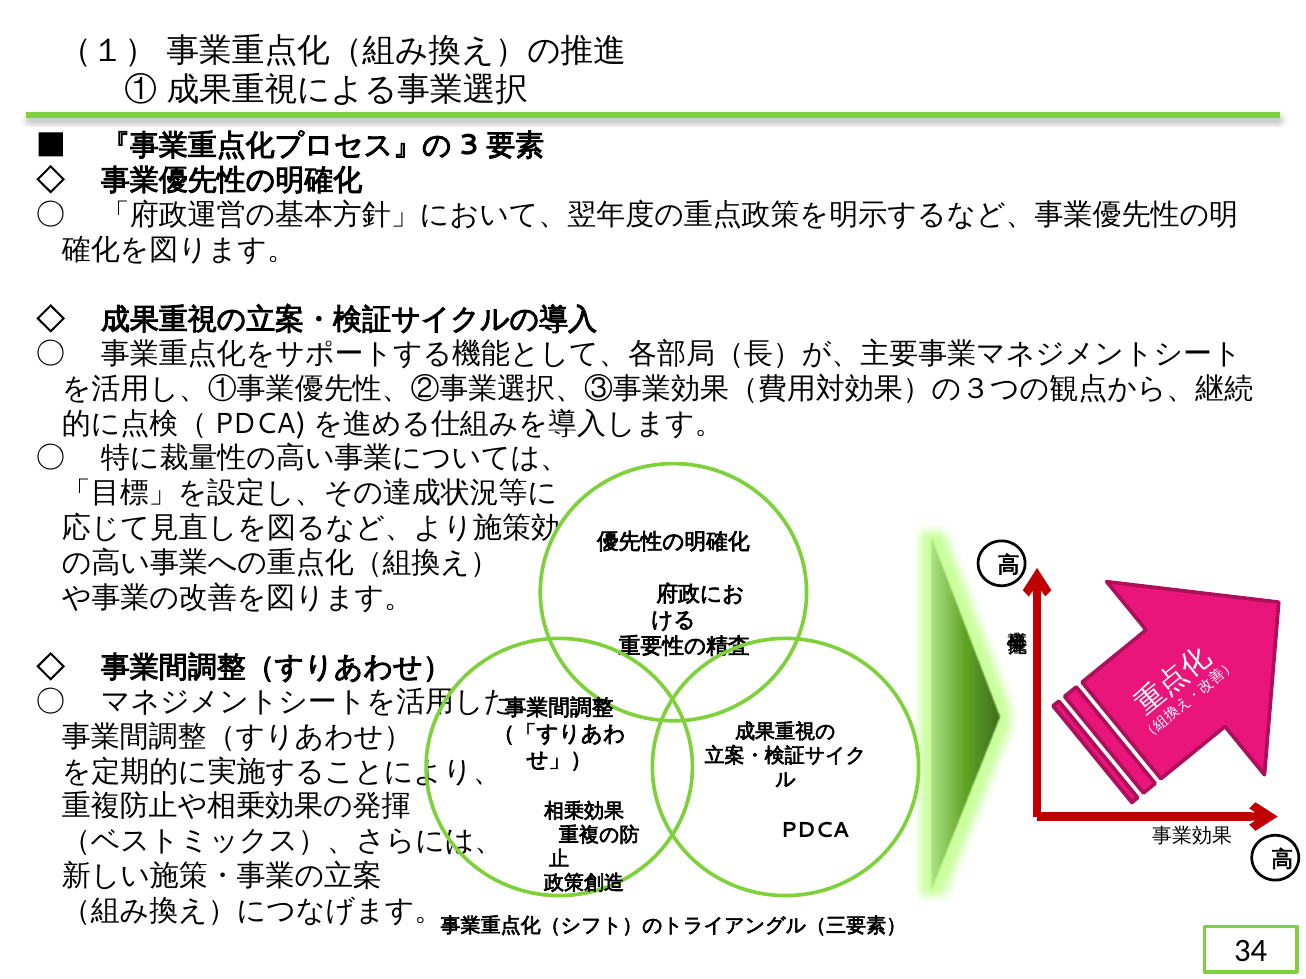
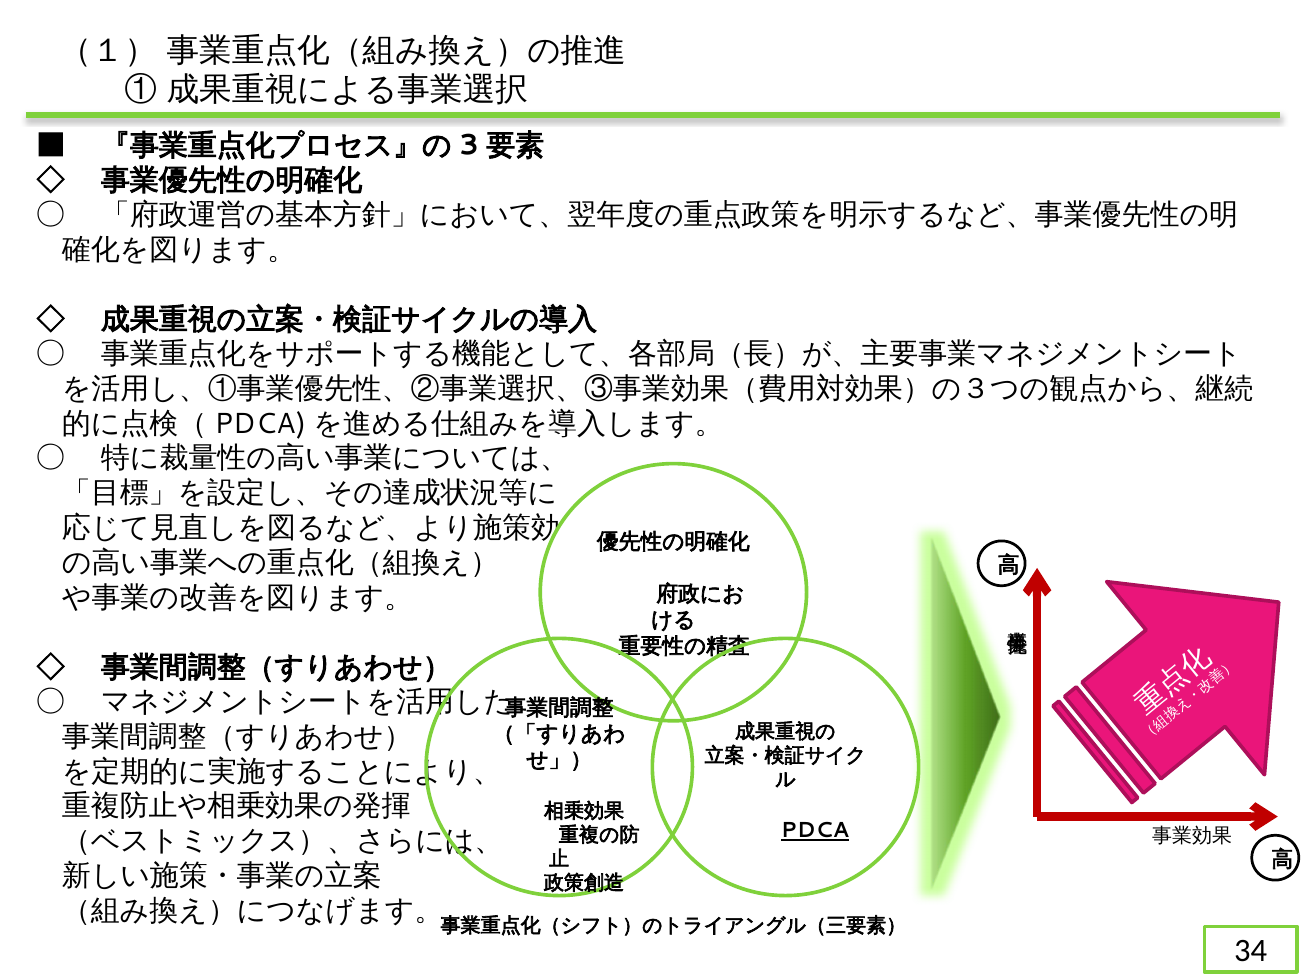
PDCA underline: none -> present
